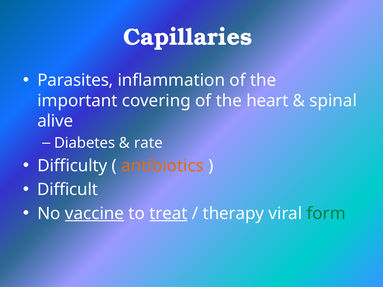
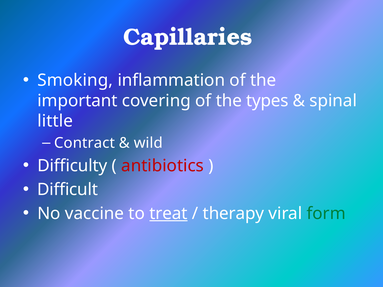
Parasites: Parasites -> Smoking
heart: heart -> types
alive: alive -> little
Diabetes: Diabetes -> Contract
rate: rate -> wild
antibiotics colour: orange -> red
vaccine underline: present -> none
